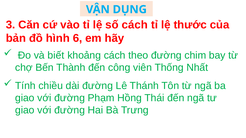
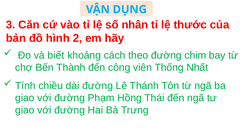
số cách: cách -> nhân
6: 6 -> 2
